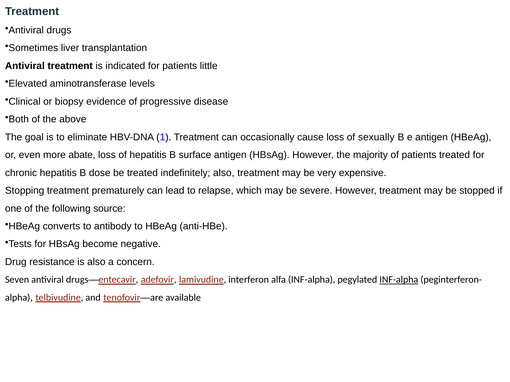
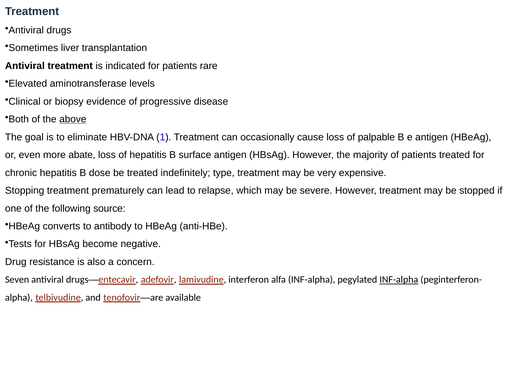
little: little -> rare
above underline: none -> present
sexually: sexually -> palpable
indefinitely also: also -> type
